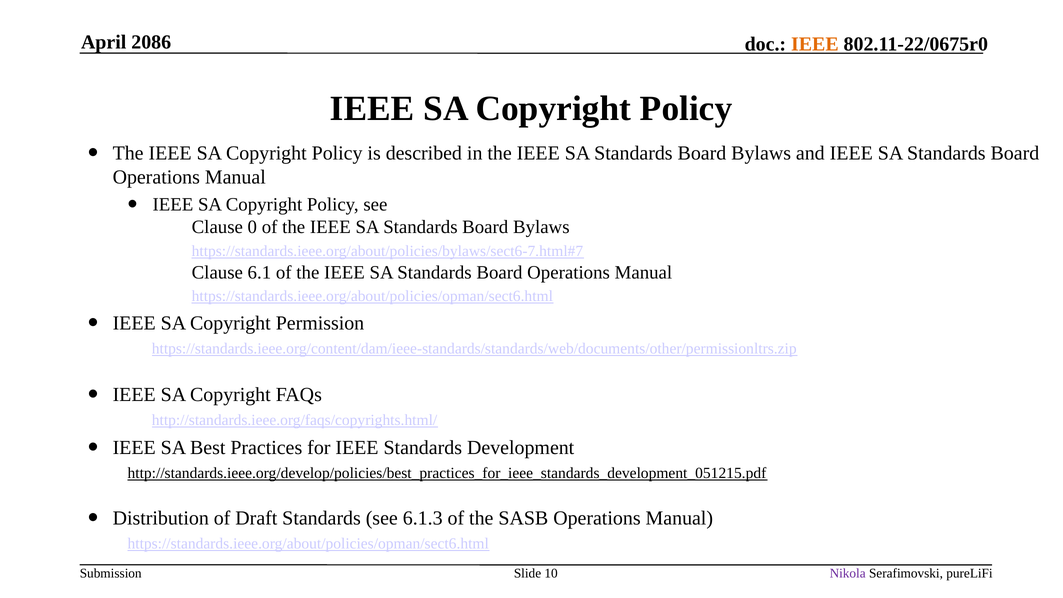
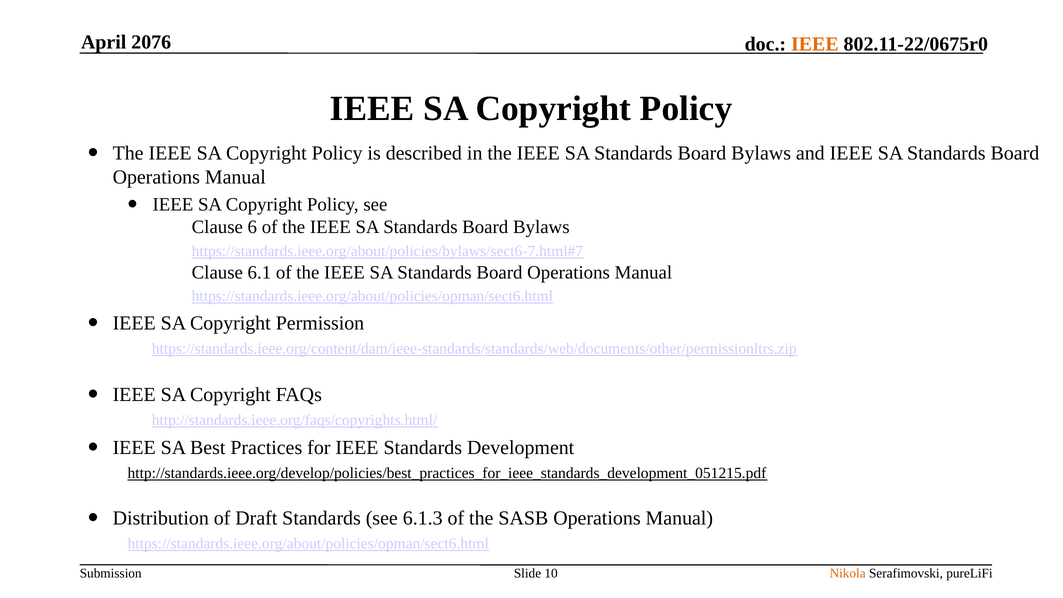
2086: 2086 -> 2076
0: 0 -> 6
Nikola colour: purple -> orange
